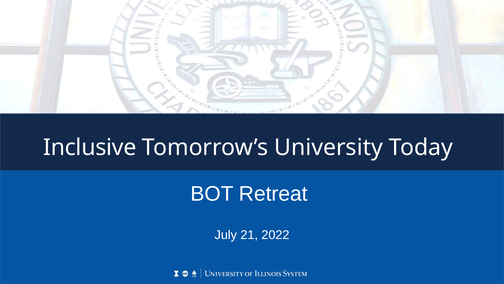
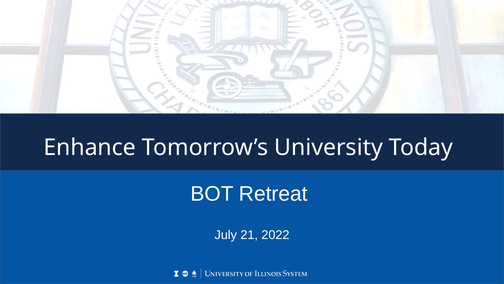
Inclusive: Inclusive -> Enhance
